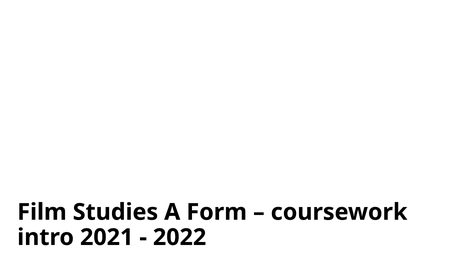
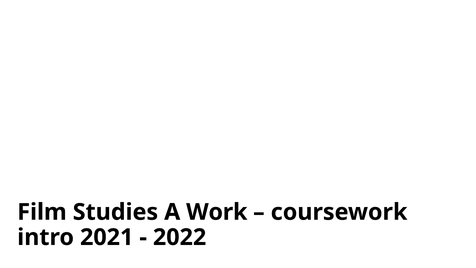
Form: Form -> Work
